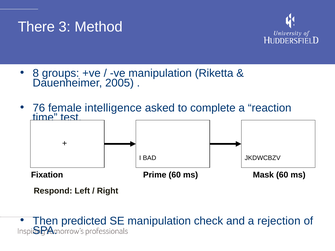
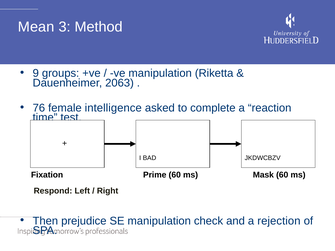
There: There -> Mean
8: 8 -> 9
2005: 2005 -> 2063
predicted: predicted -> prejudice
